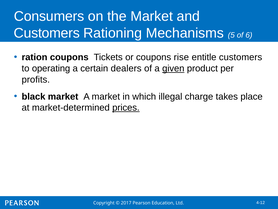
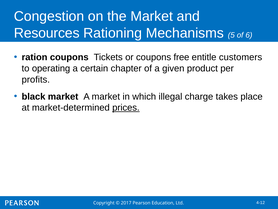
Consumers: Consumers -> Congestion
Customers at (47, 33): Customers -> Resources
rise: rise -> free
dealers: dealers -> chapter
given underline: present -> none
